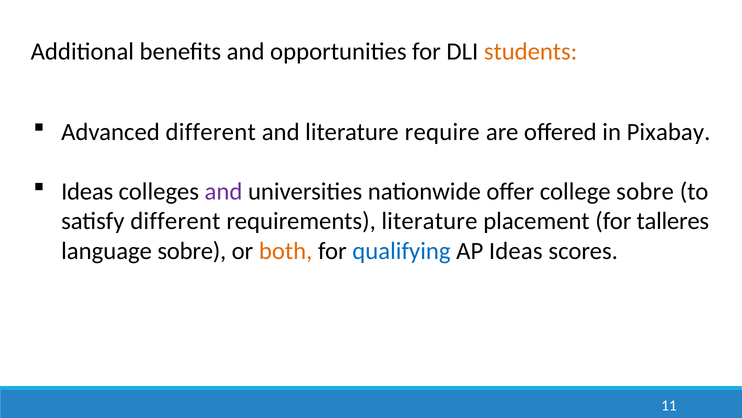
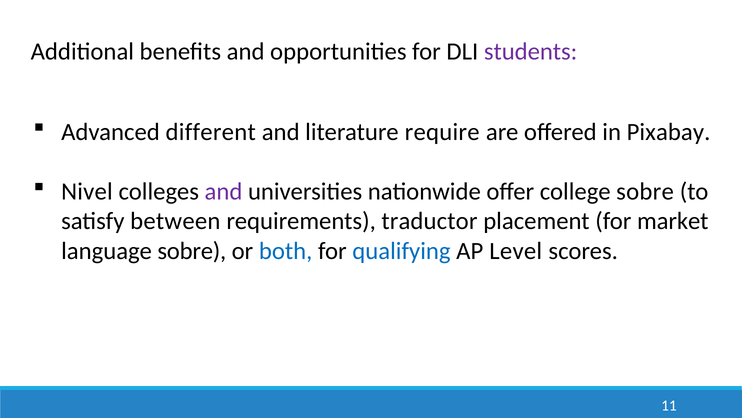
students colour: orange -> purple
Ideas at (87, 191): Ideas -> Nivel
satisfy different: different -> between
requirements literature: literature -> traductor
talleres: talleres -> market
both colour: orange -> blue
AP Ideas: Ideas -> Level
